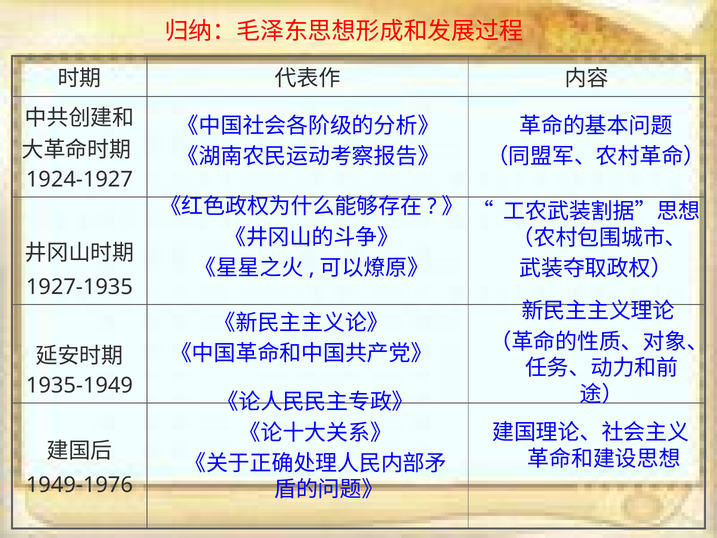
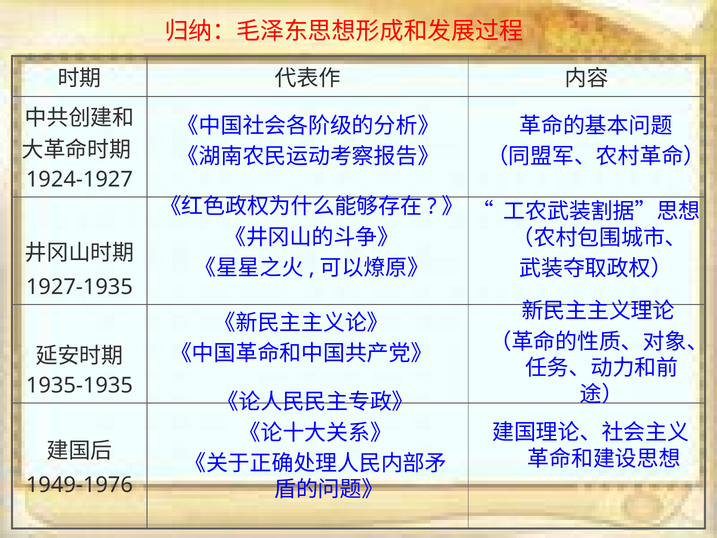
1935-1949: 1935-1949 -> 1935-1935
